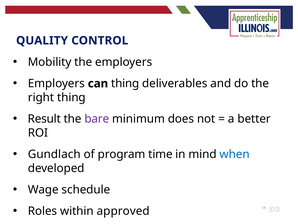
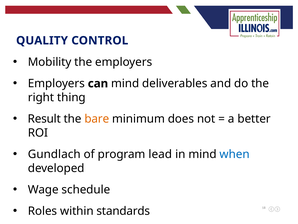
can thing: thing -> mind
bare colour: purple -> orange
time: time -> lead
approved: approved -> standards
